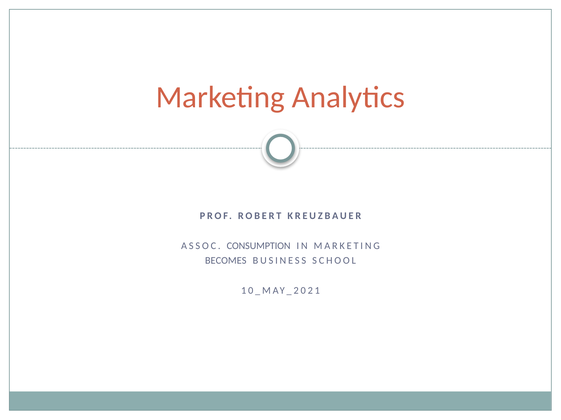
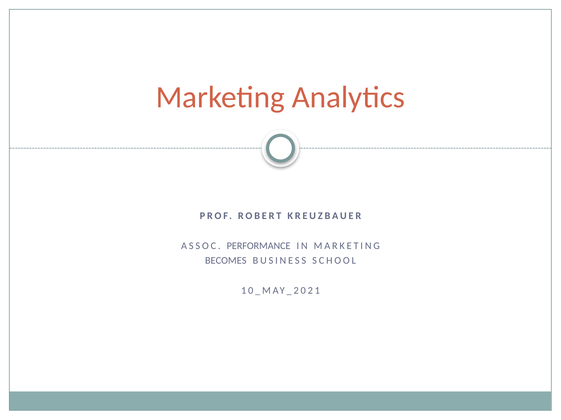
CONSUMPTION: CONSUMPTION -> PERFORMANCE
